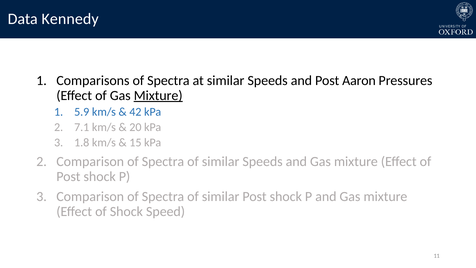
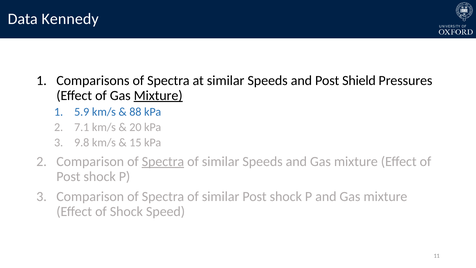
Aaron: Aaron -> Shield
42: 42 -> 88
1.8: 1.8 -> 9.8
Spectra at (163, 161) underline: none -> present
